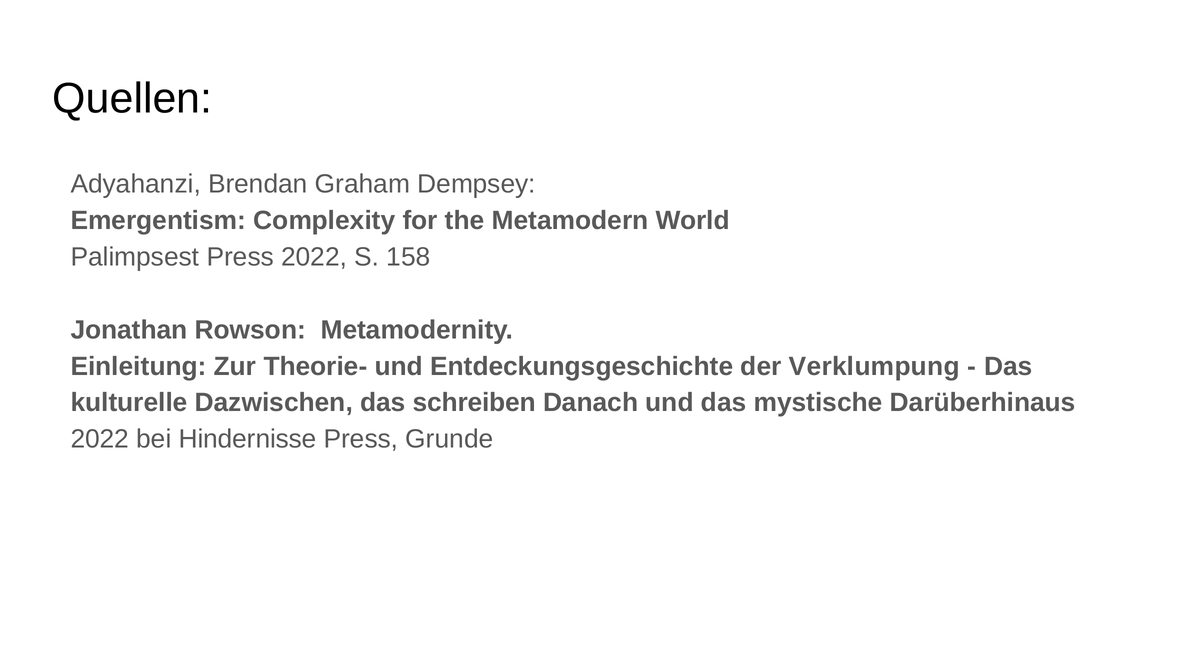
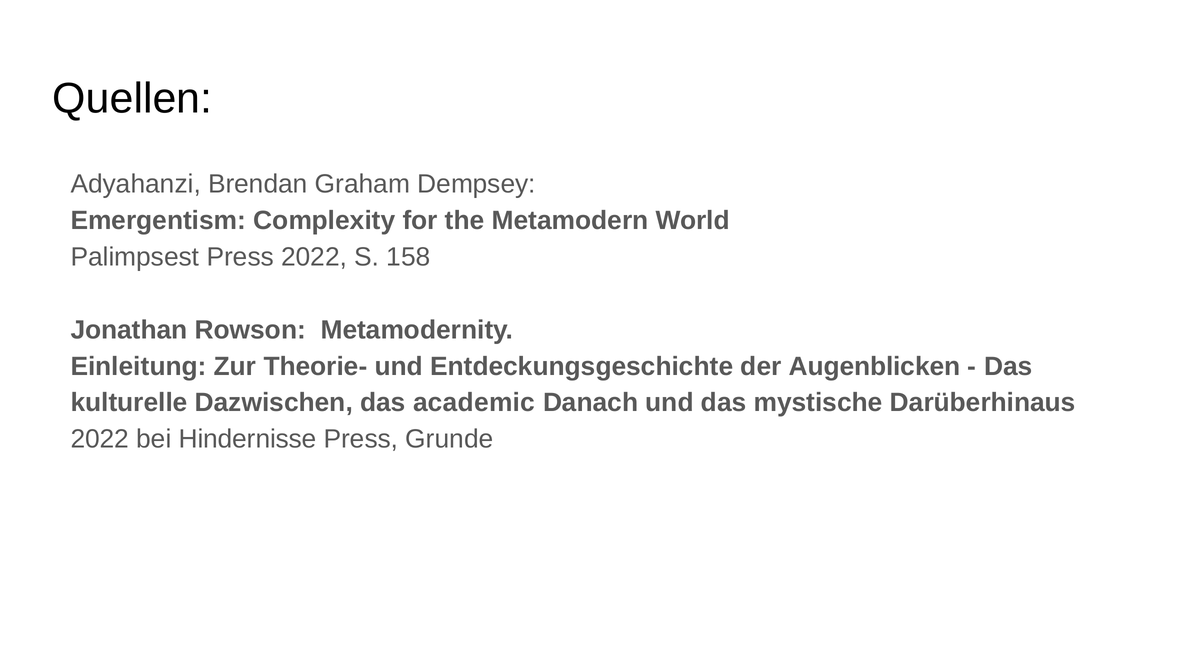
Verklumpung: Verklumpung -> Augenblicken
schreiben: schreiben -> academic
